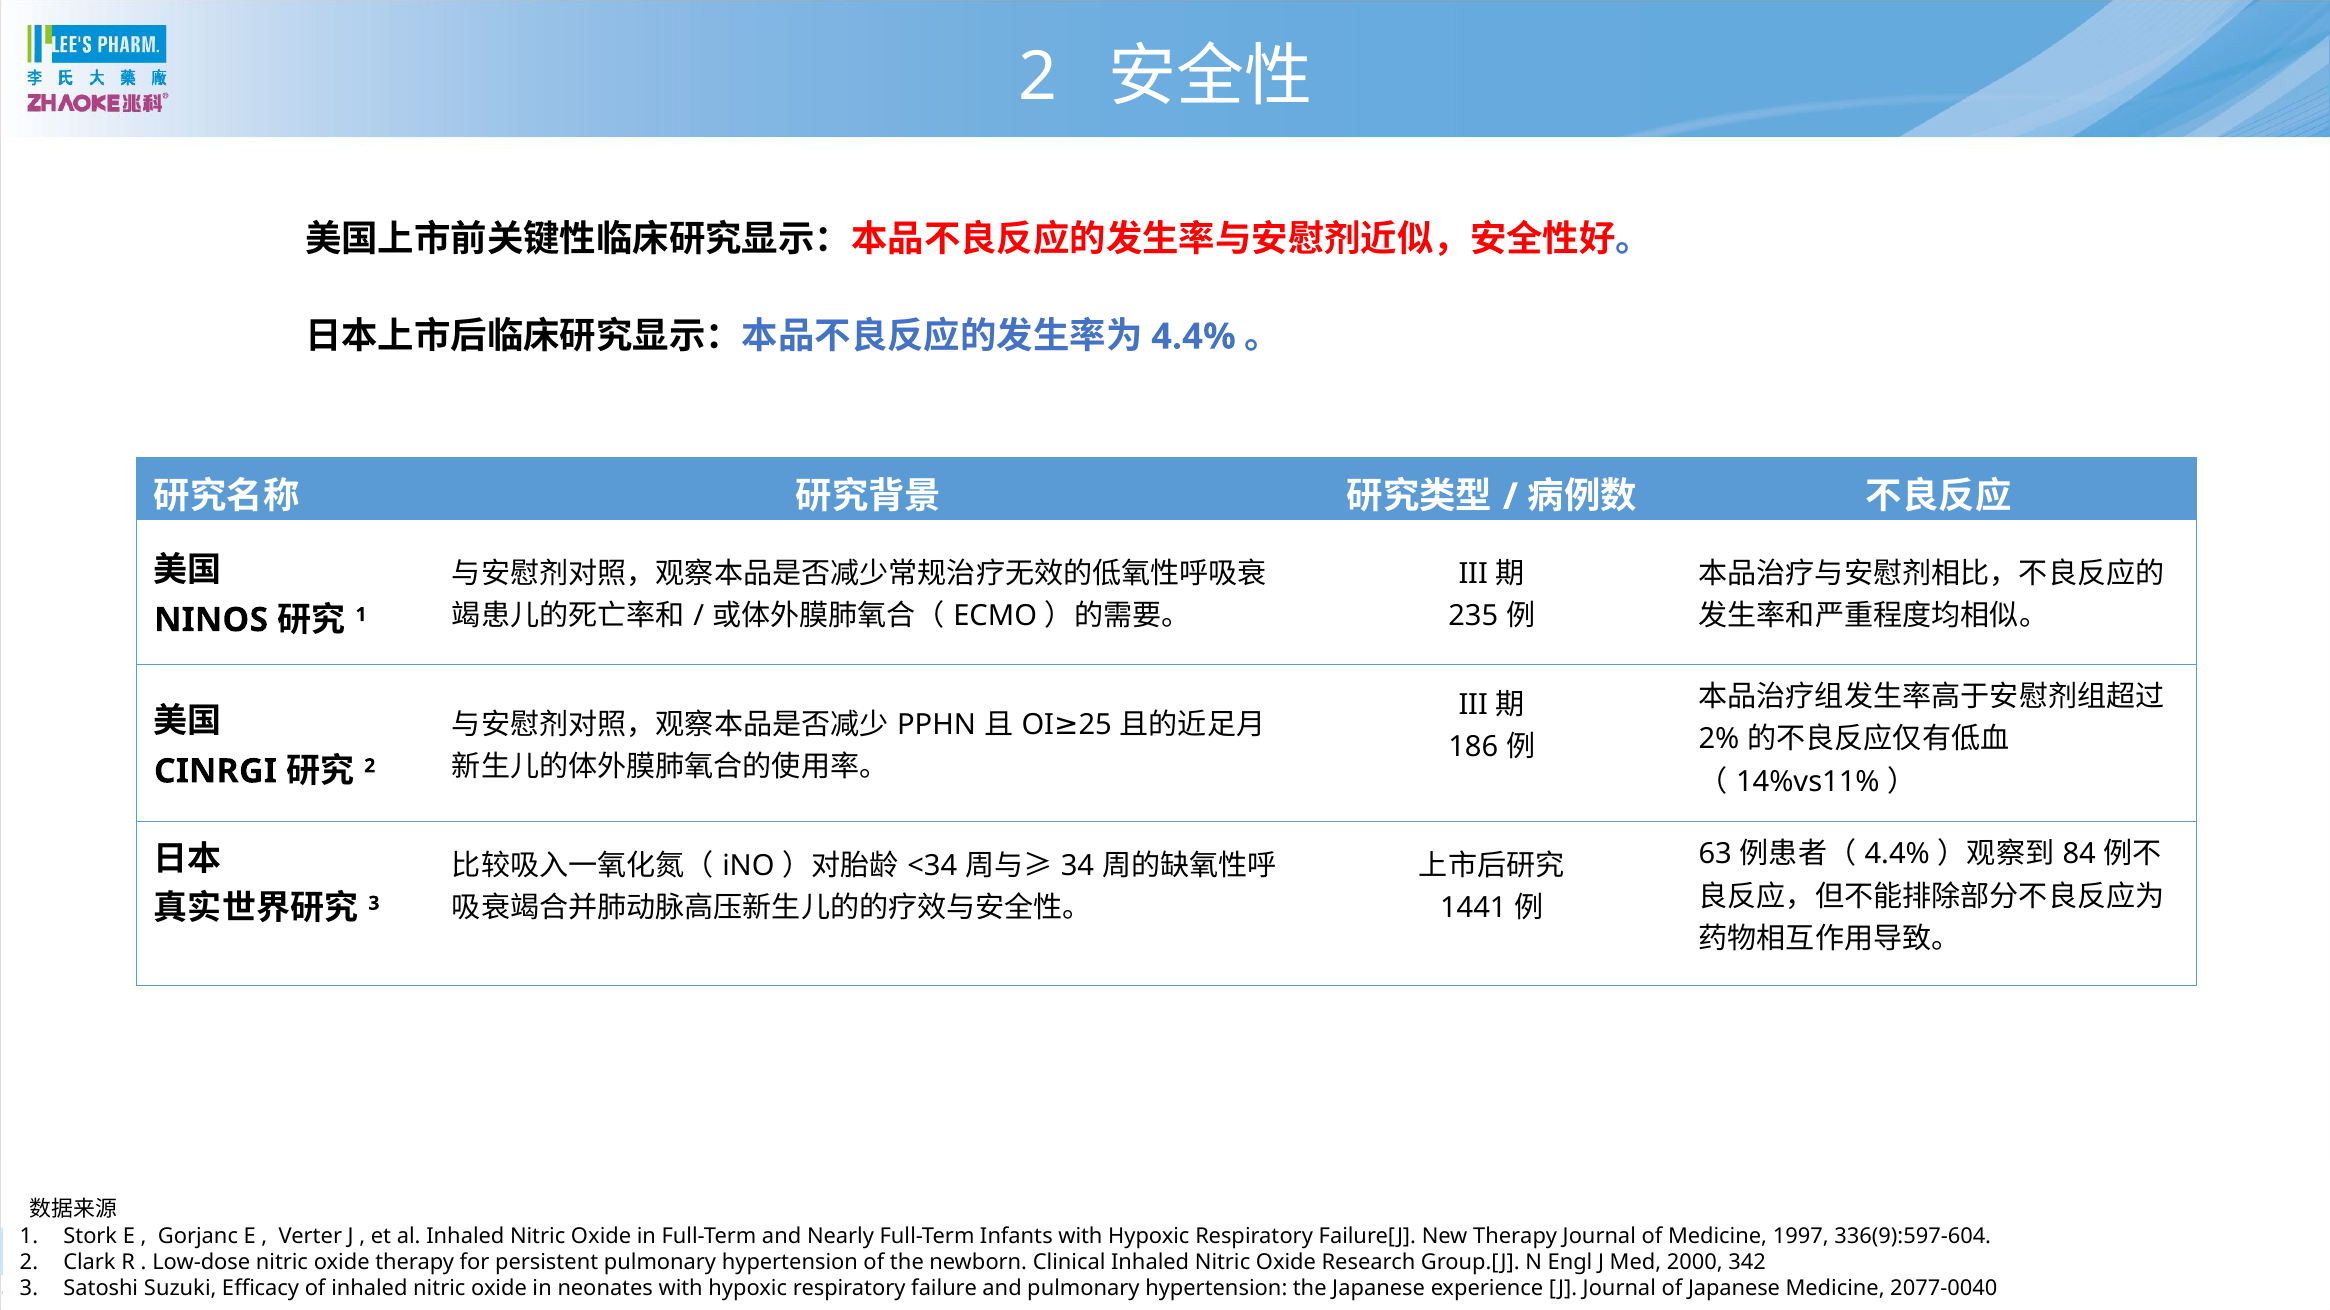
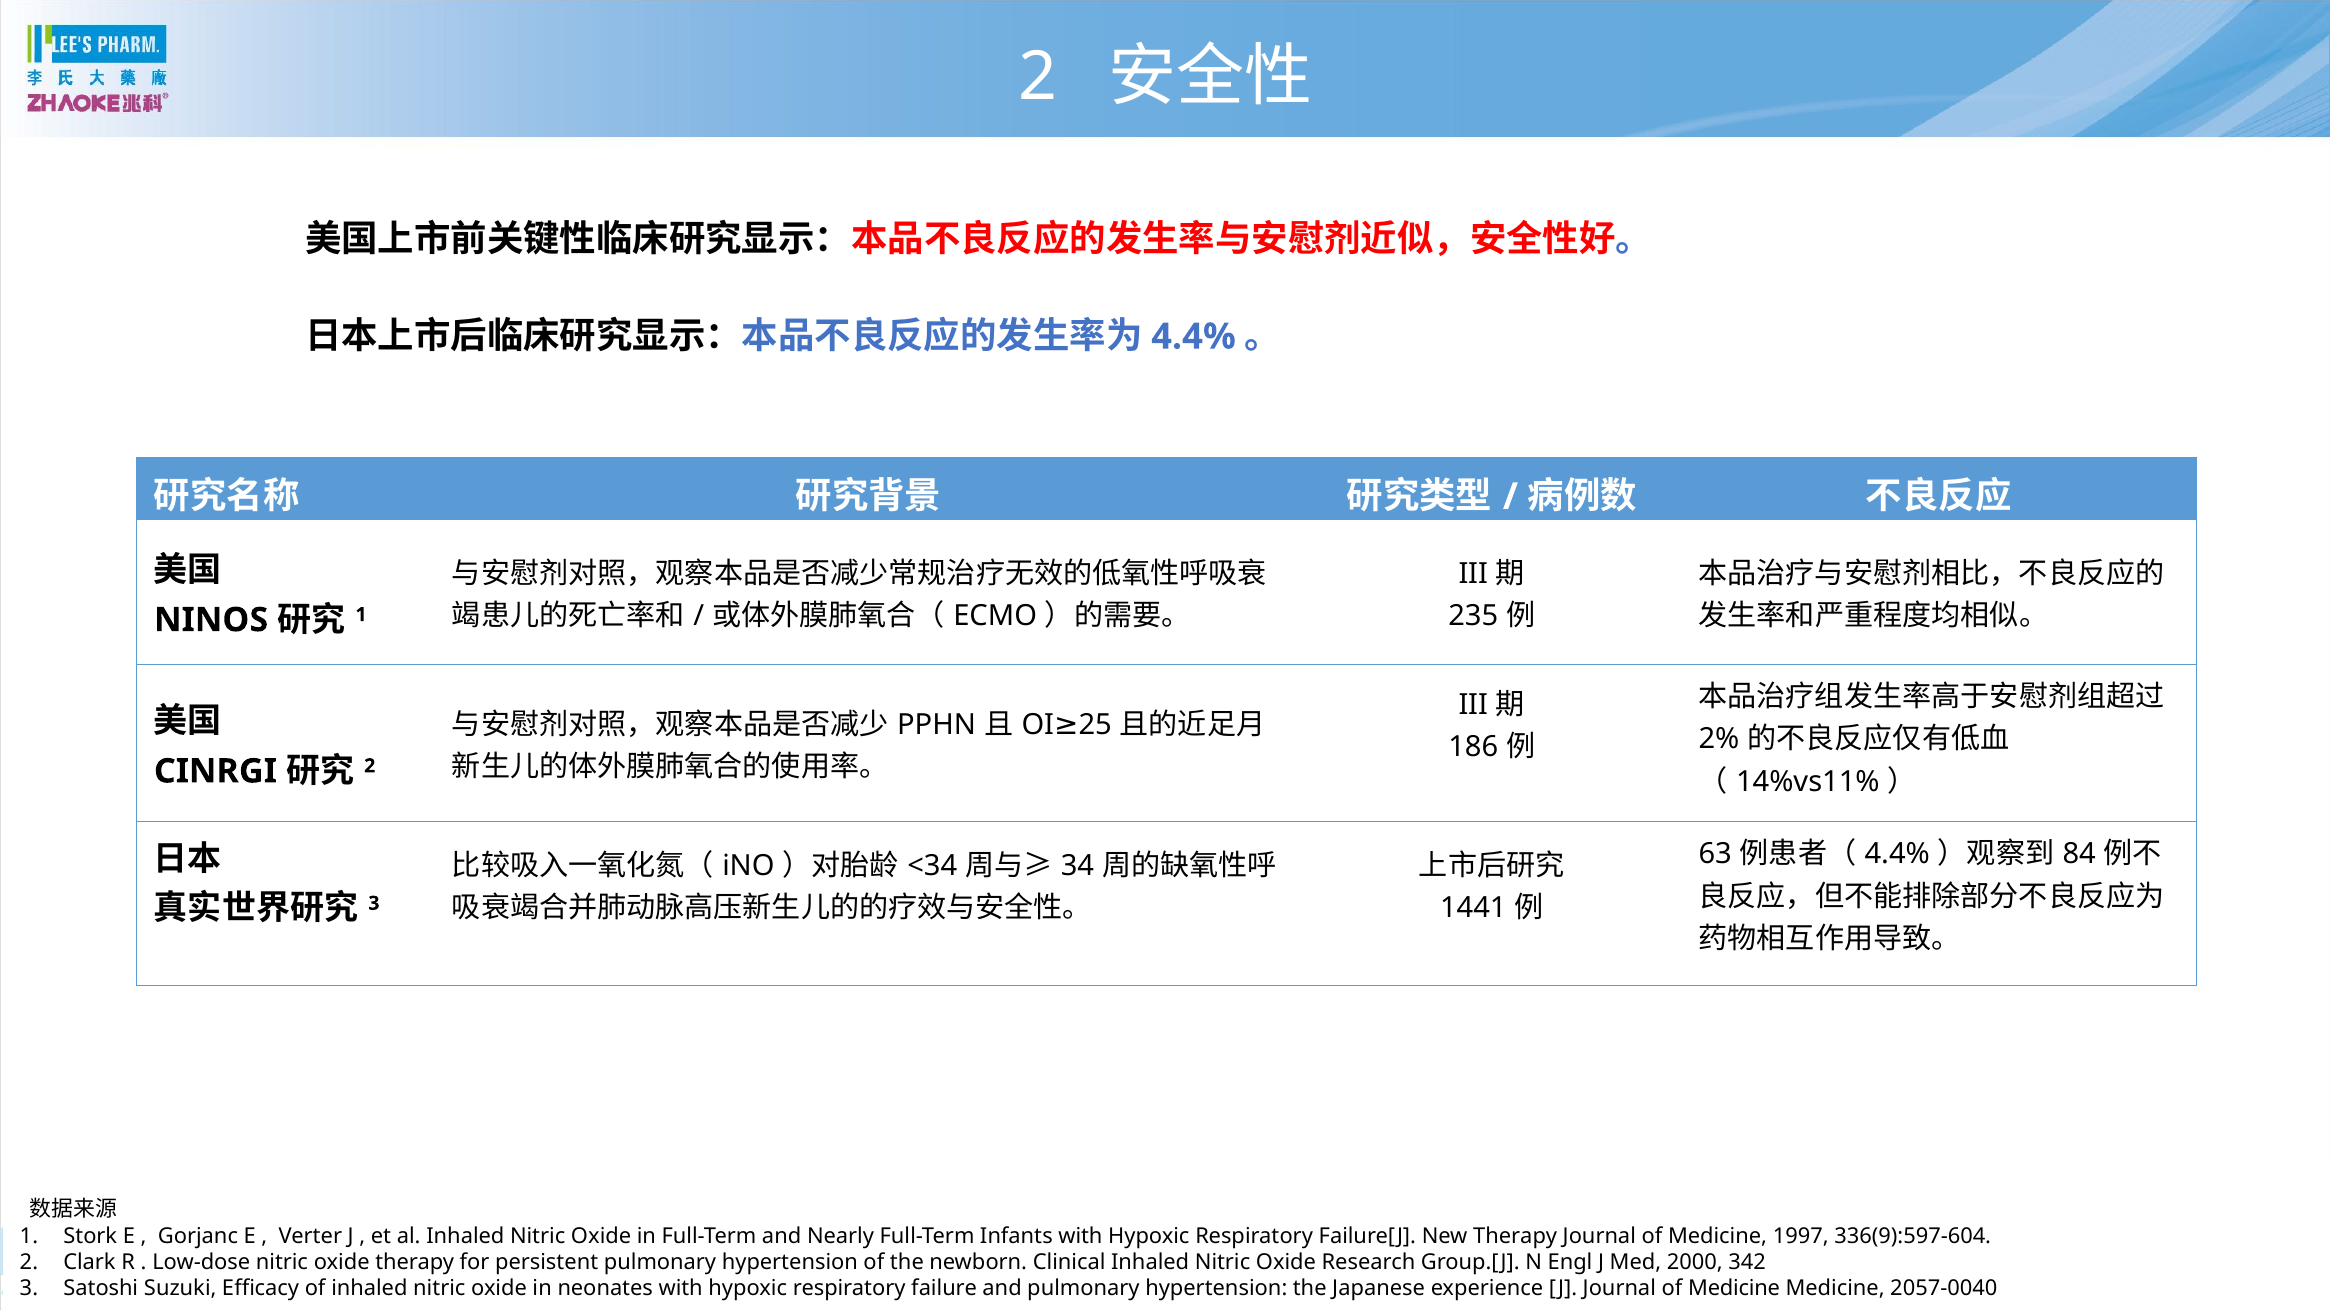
J Journal of Japanese: Japanese -> Medicine
2077-0040: 2077-0040 -> 2057-0040
